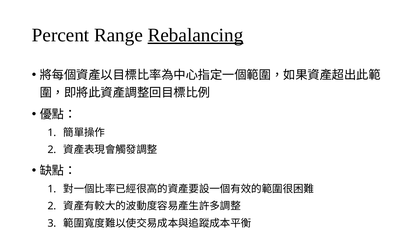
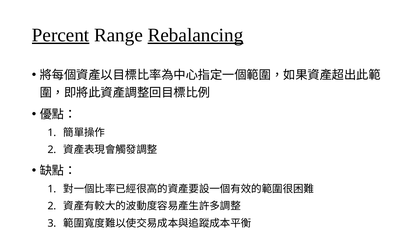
Percent underline: none -> present
